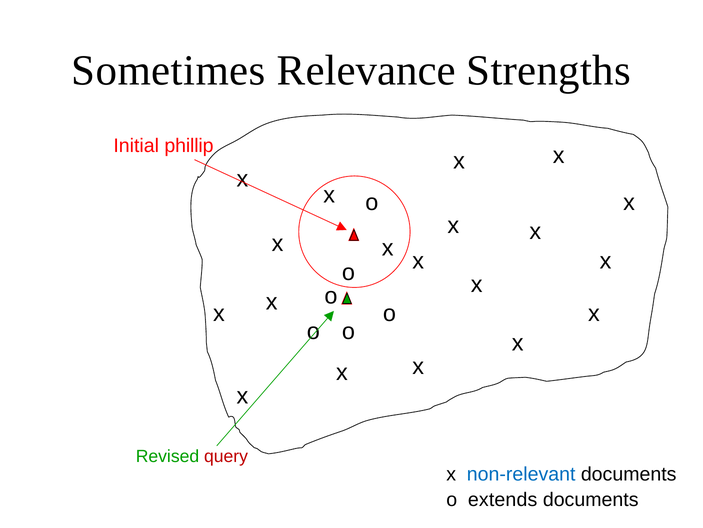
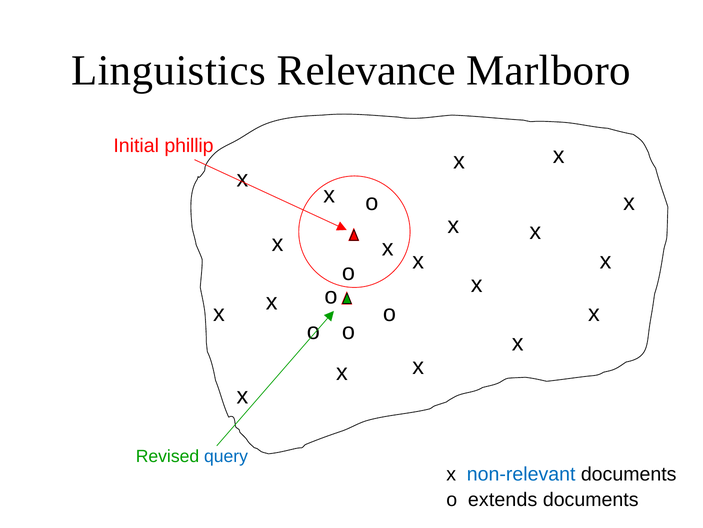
Sometimes: Sometimes -> Linguistics
Strengths: Strengths -> Marlboro
query colour: red -> blue
